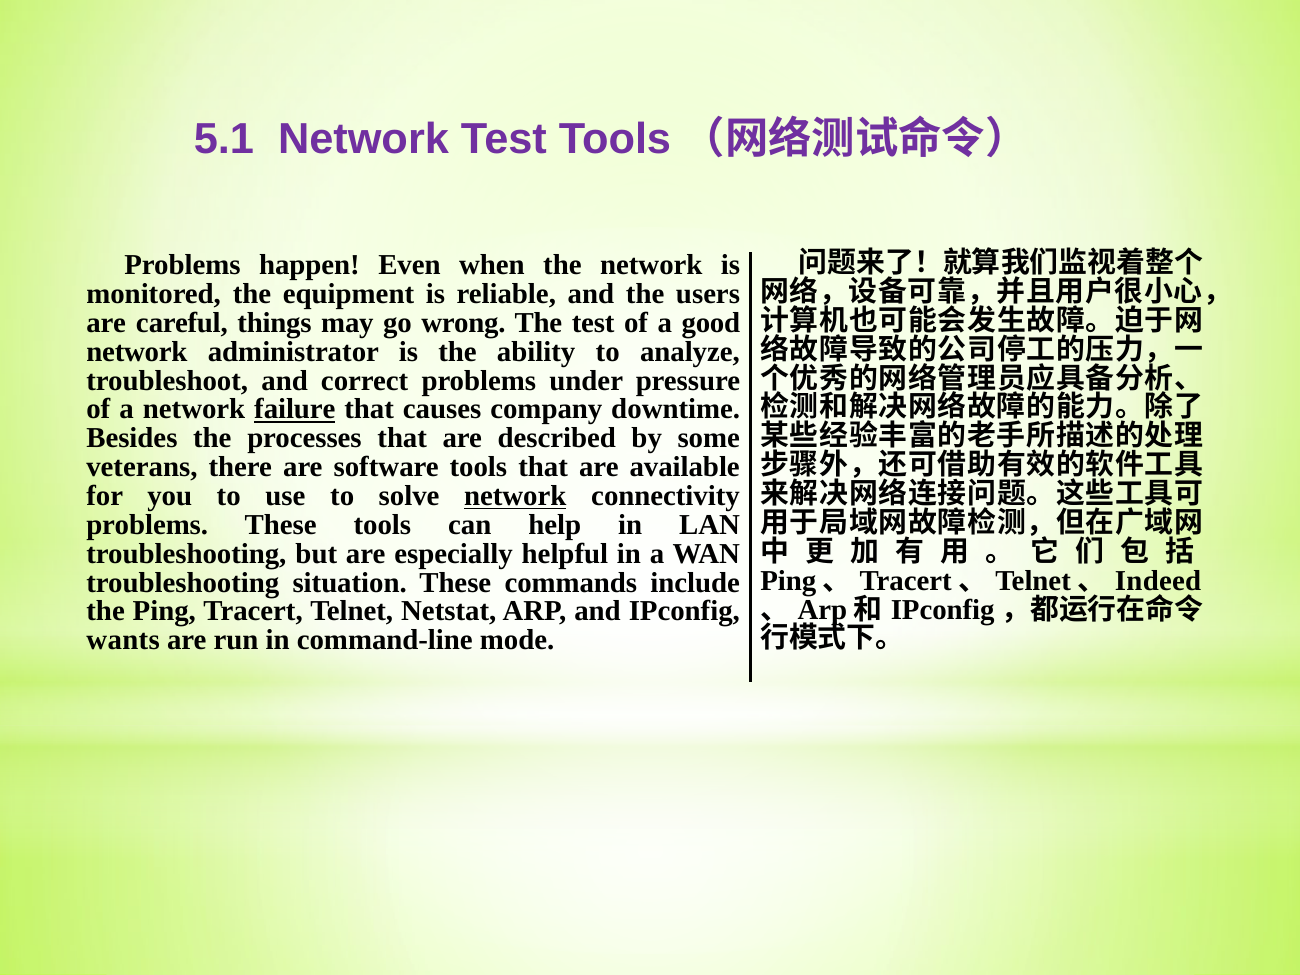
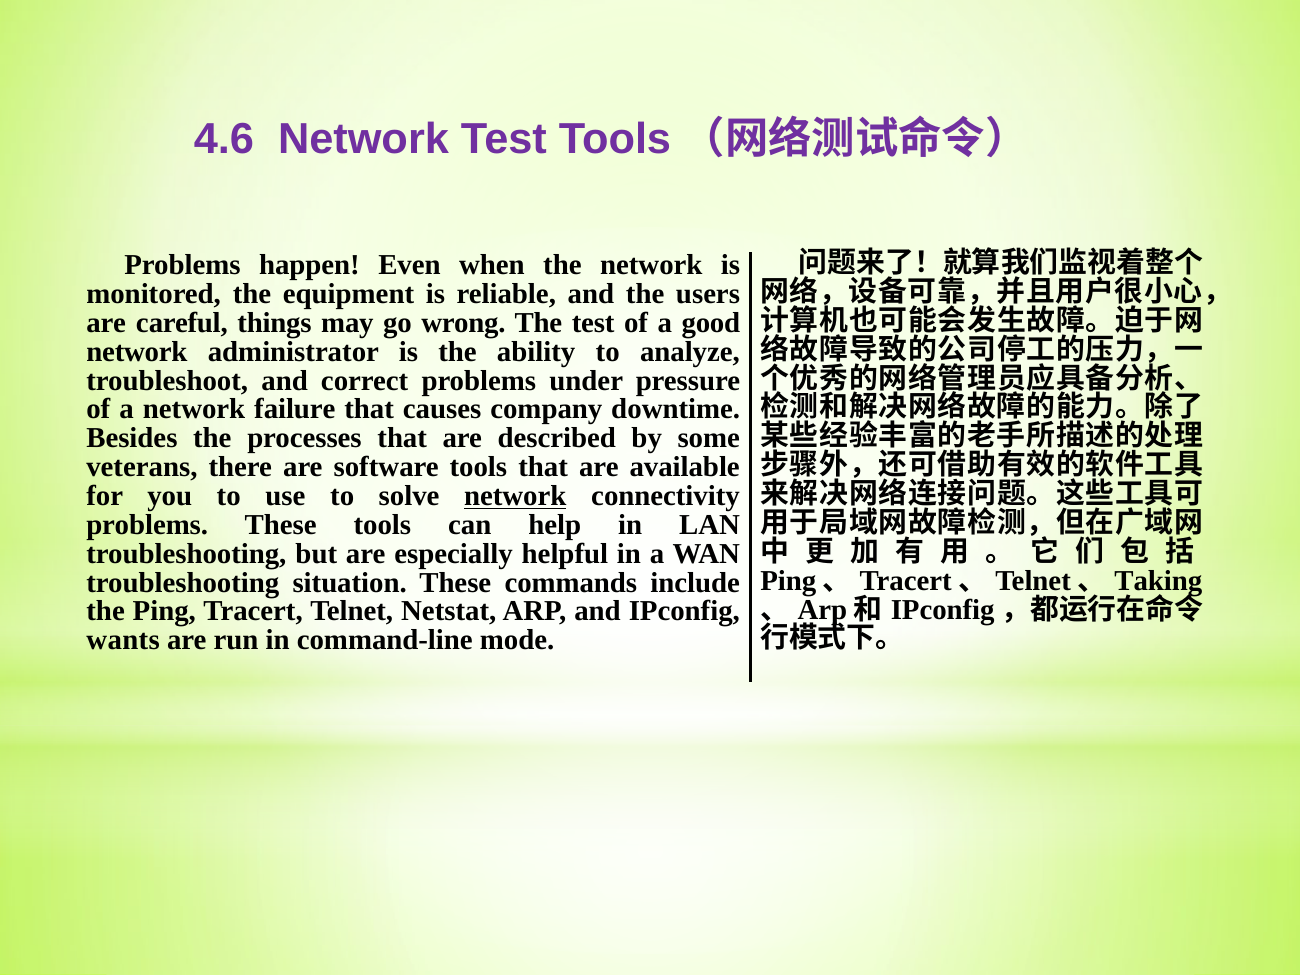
5.1: 5.1 -> 4.6
failure underline: present -> none
Indeed: Indeed -> Taking
